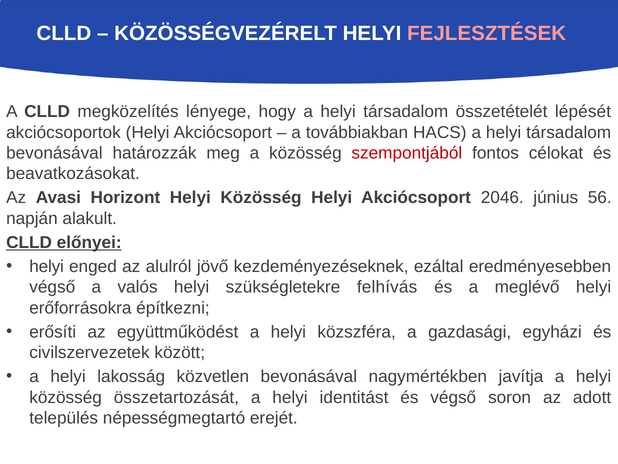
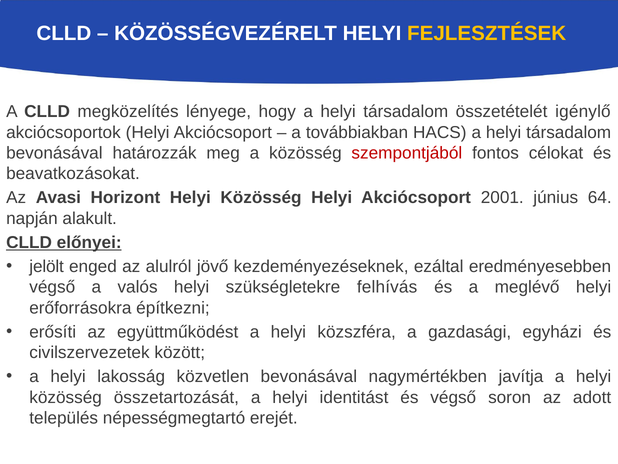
FEJLESZTÉSEK colour: pink -> yellow
lépését: lépését -> igénylő
2046: 2046 -> 2001
56: 56 -> 64
helyi at (47, 266): helyi -> jelölt
